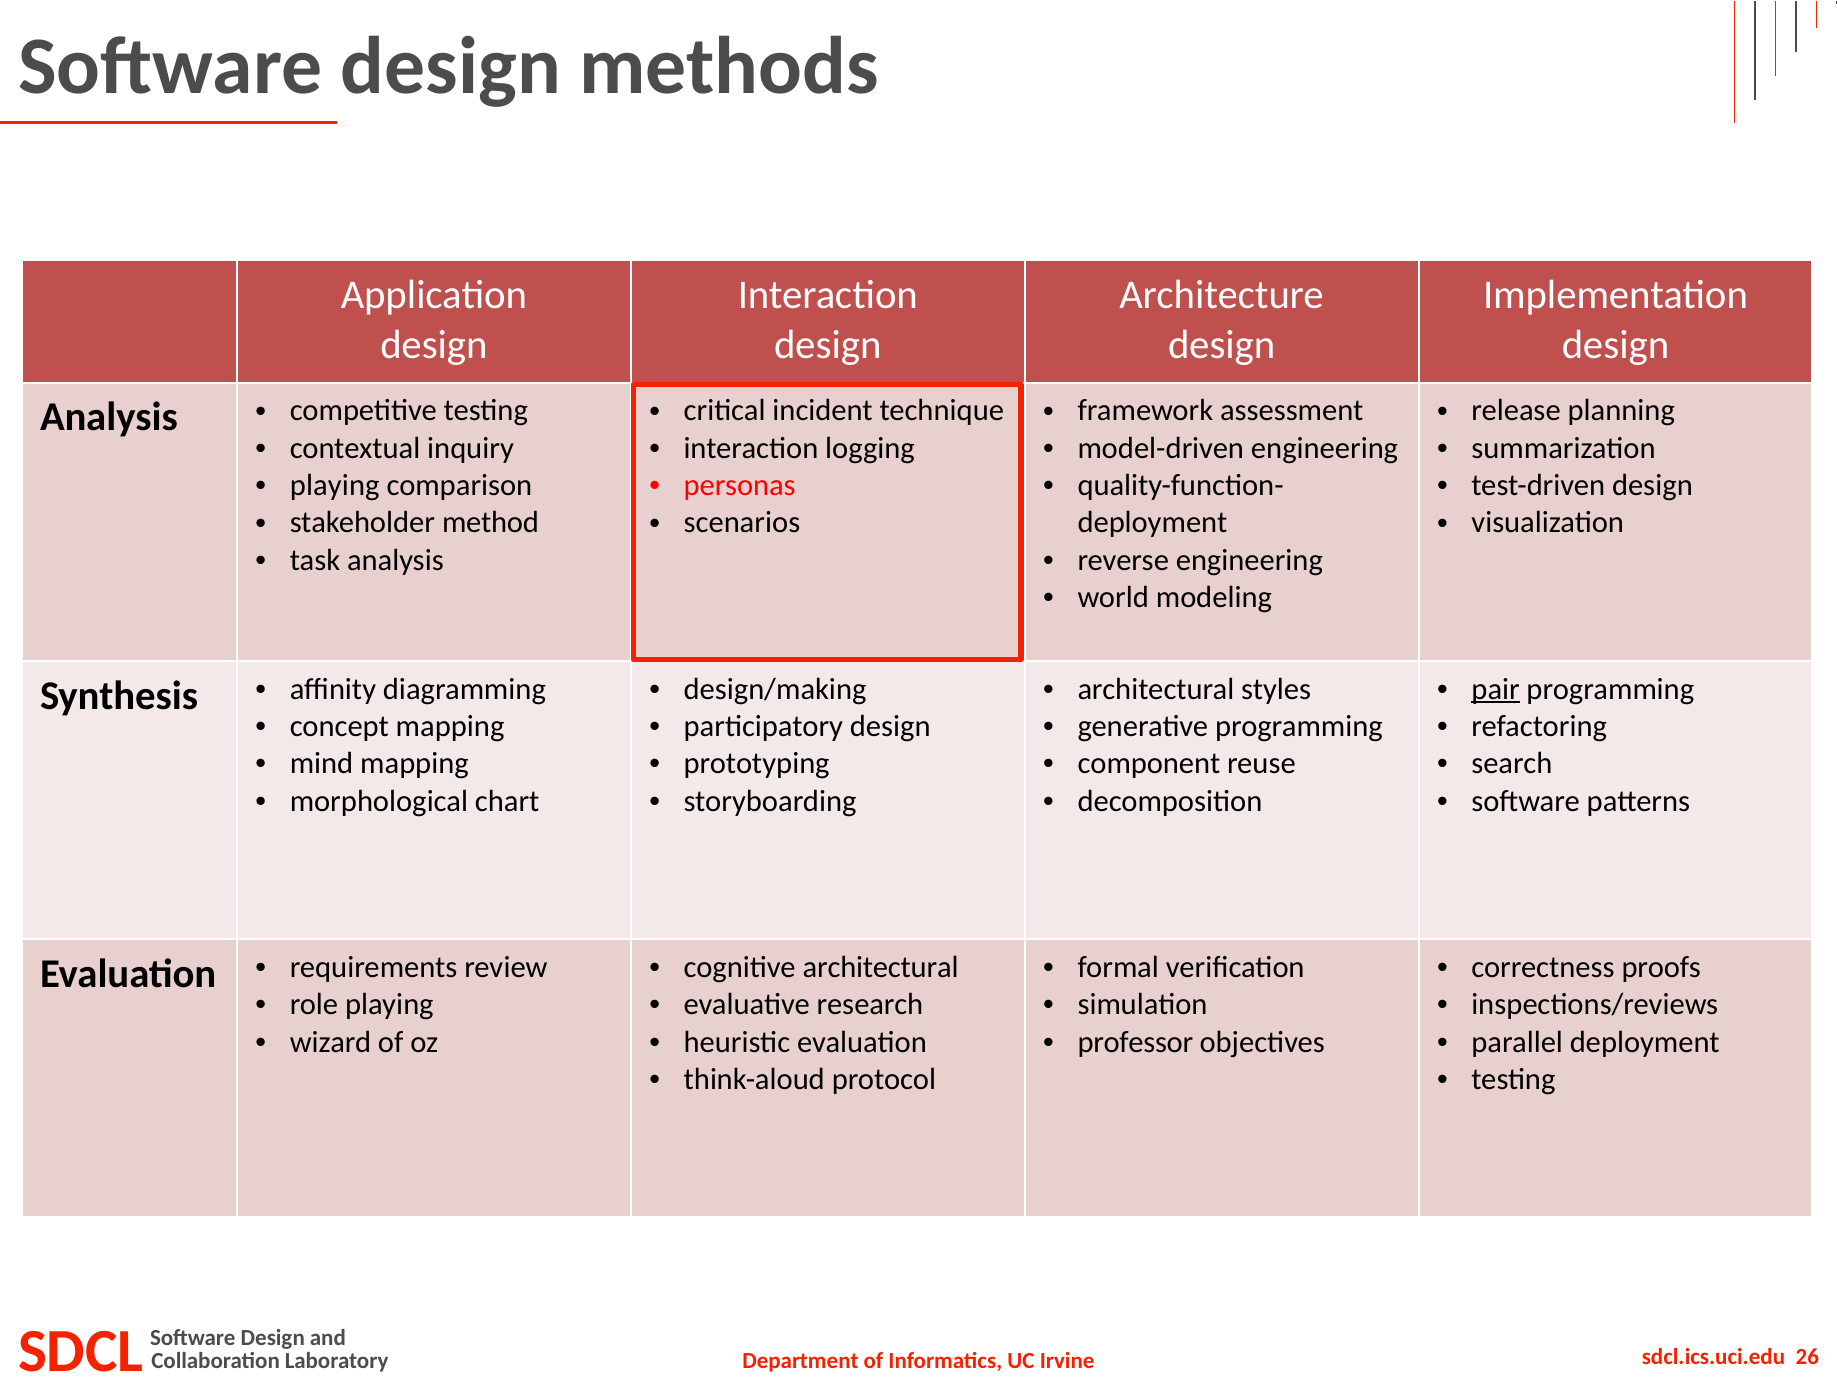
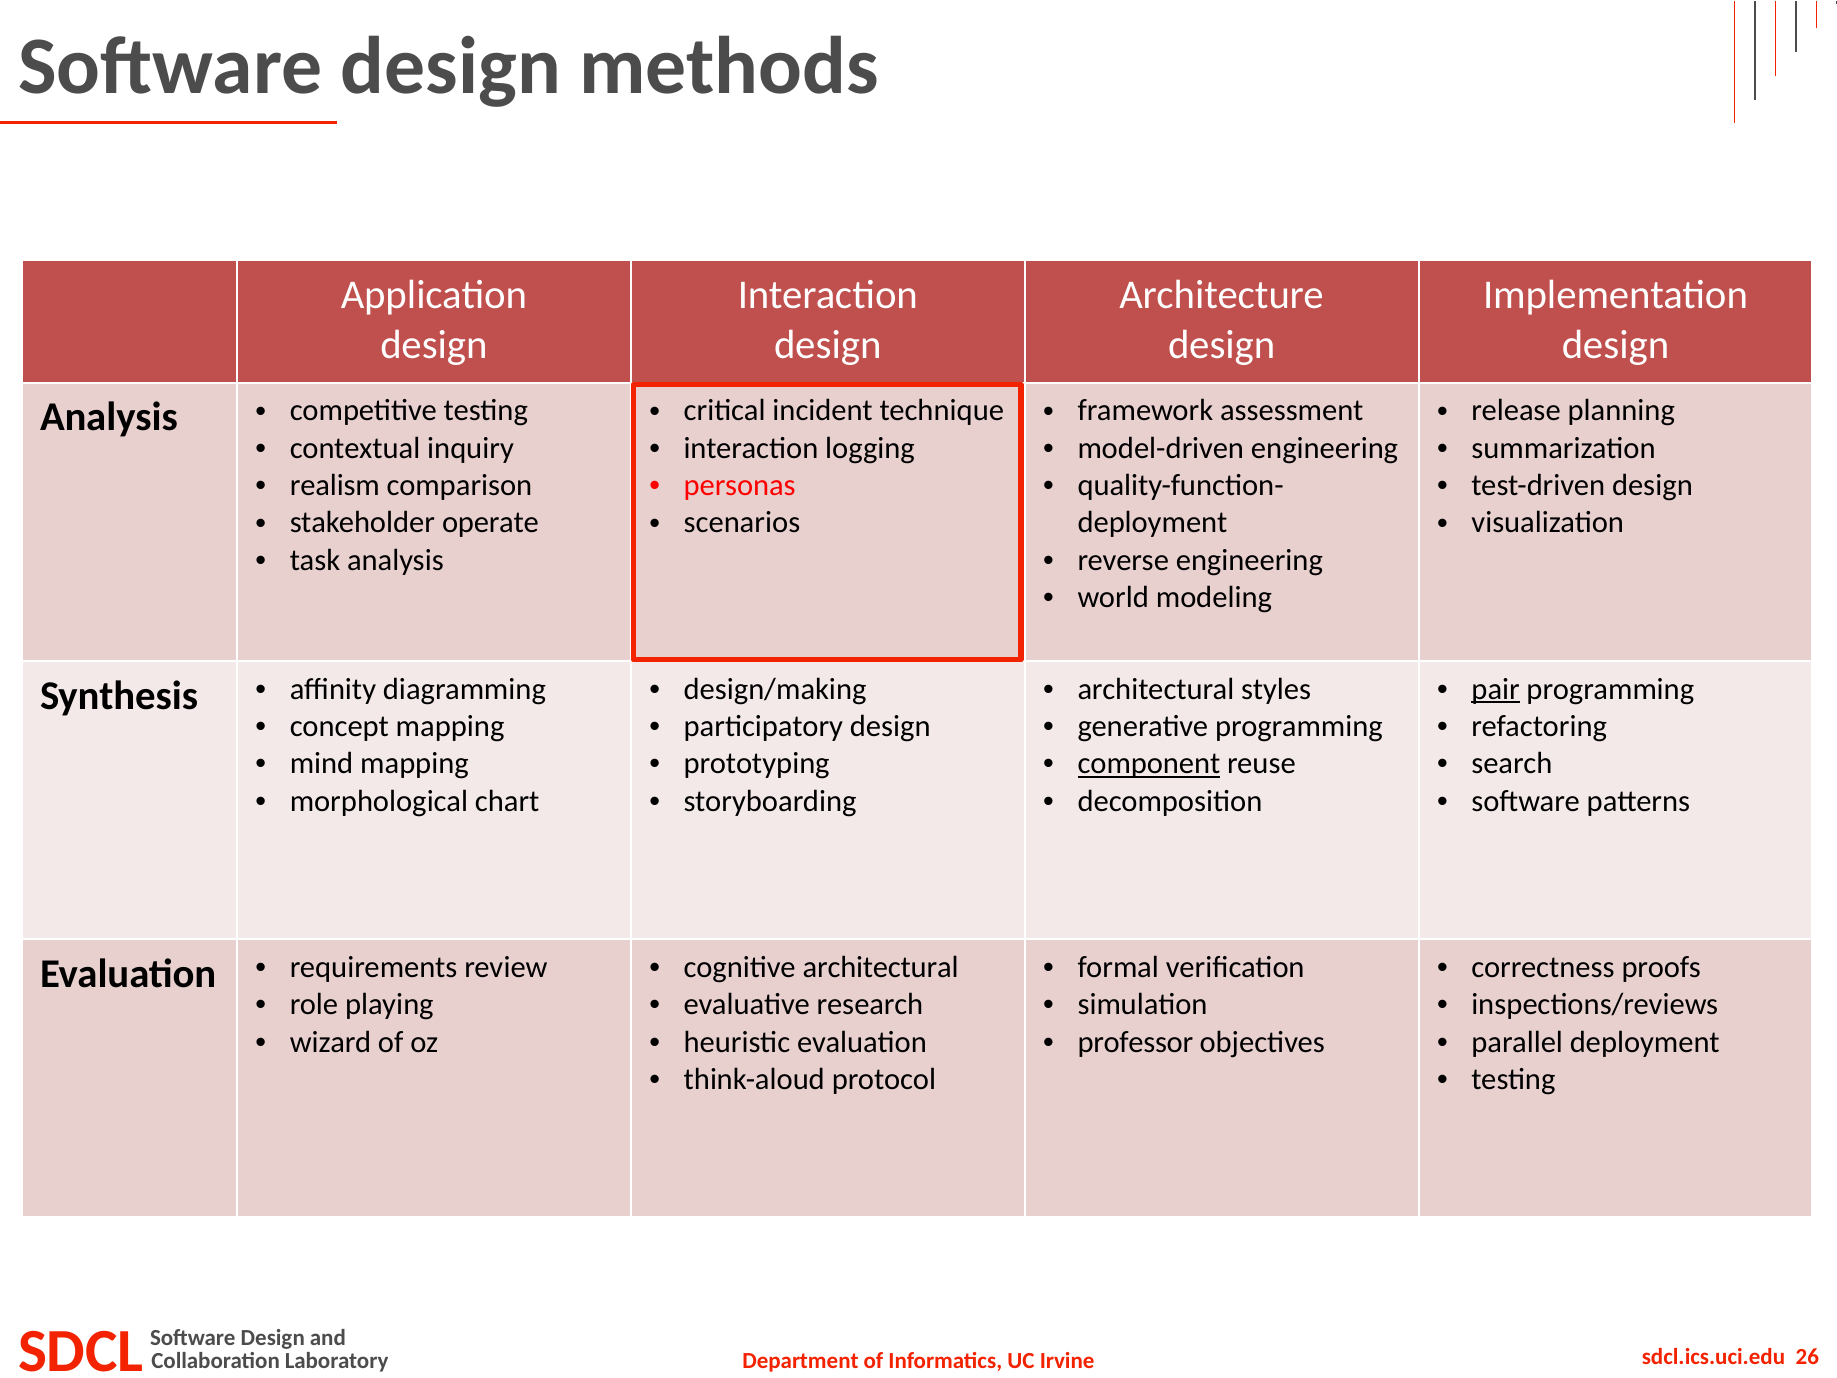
playing at (335, 485): playing -> realism
method: method -> operate
component underline: none -> present
